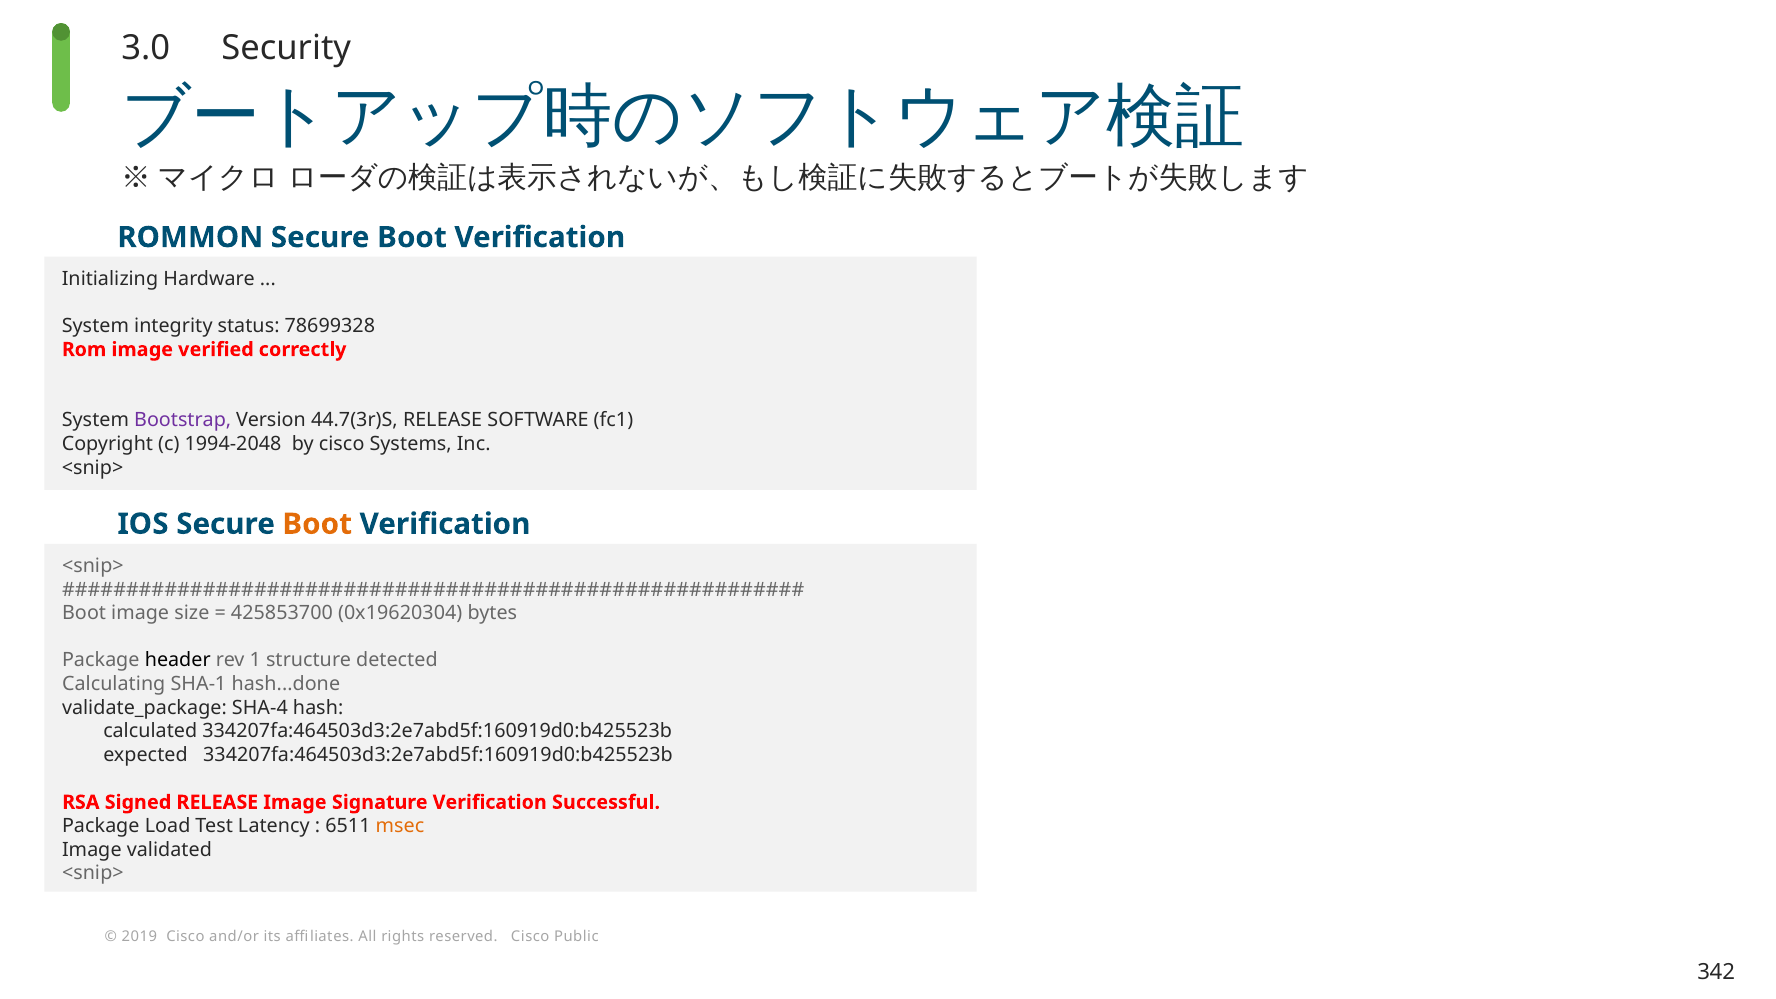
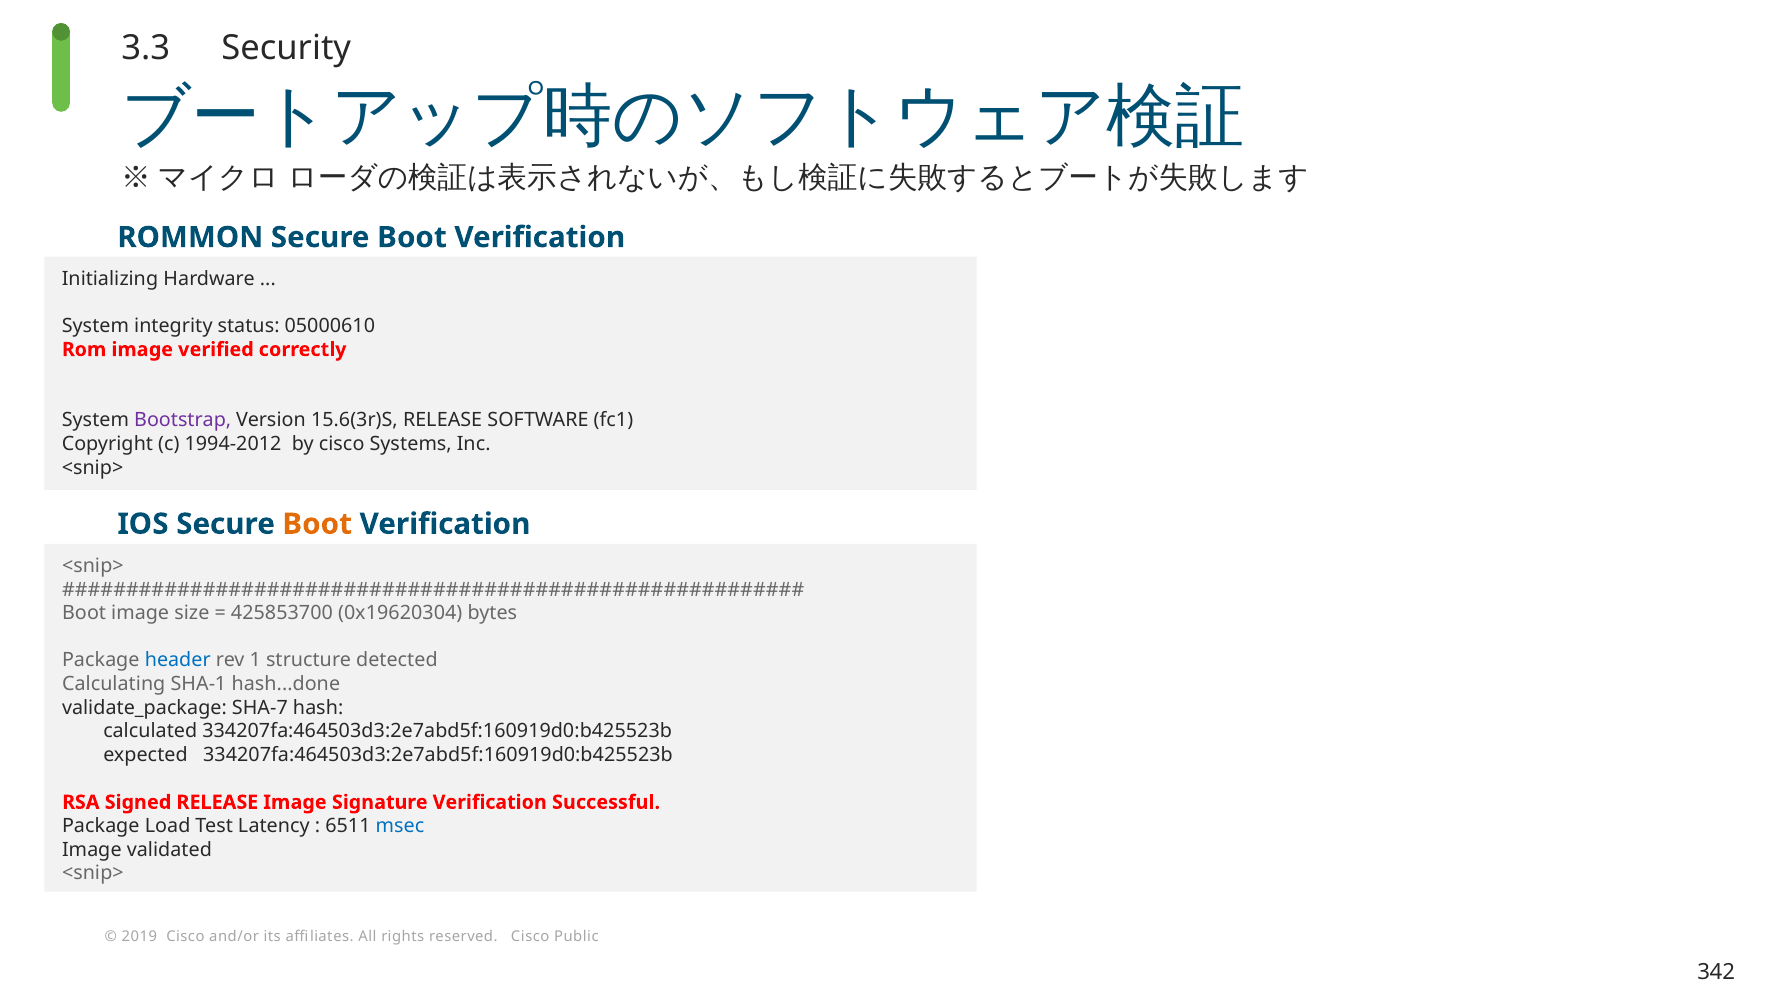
3.0: 3.0 -> 3.3
78699328: 78699328 -> 05000610
44.7(3r)S: 44.7(3r)S -> 15.6(3r)S
1994-2048: 1994-2048 -> 1994-2012
header colour: black -> blue
SHA-4: SHA-4 -> SHA-7
msec colour: orange -> blue
